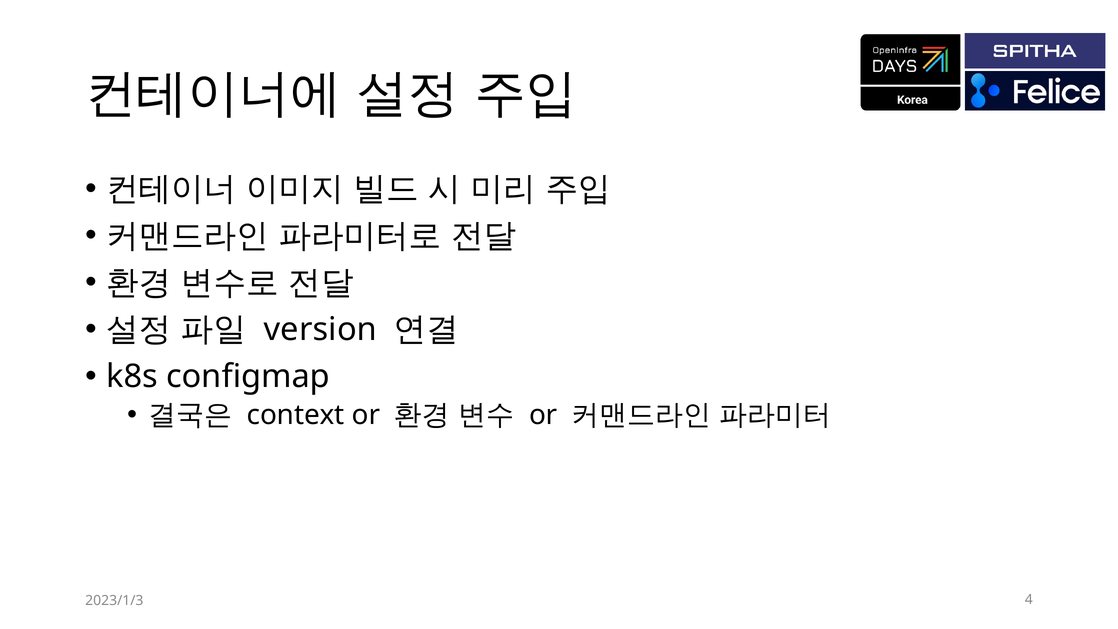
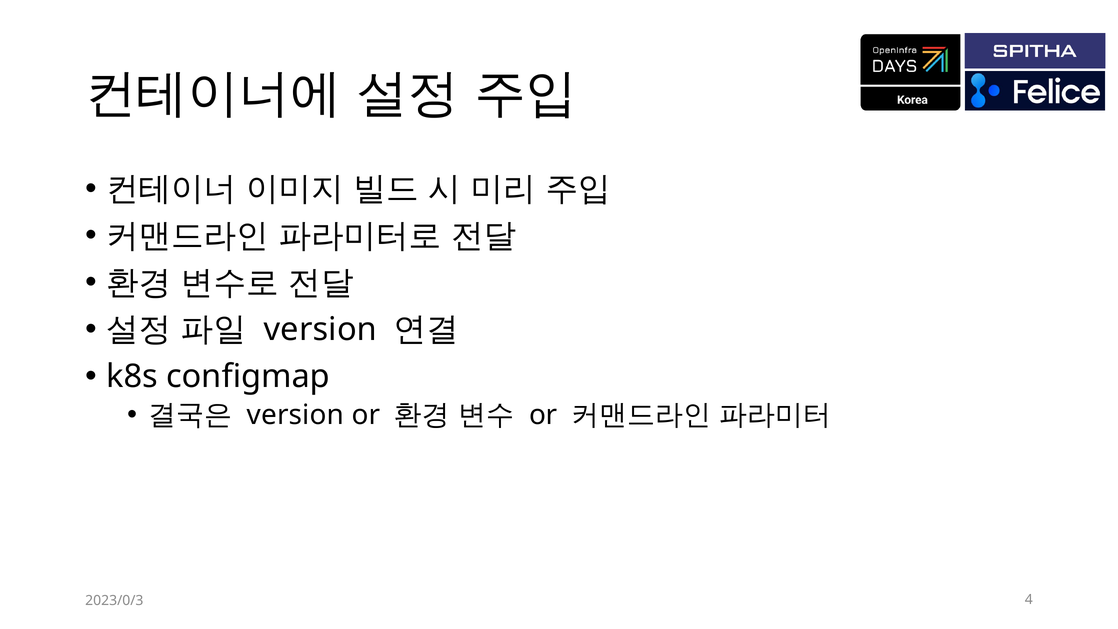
context at (296, 415): context -> version
2023/1/3: 2023/1/3 -> 2023/0/3
